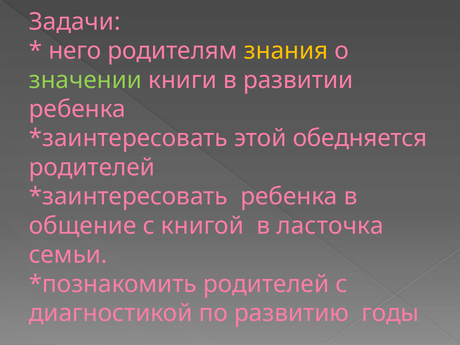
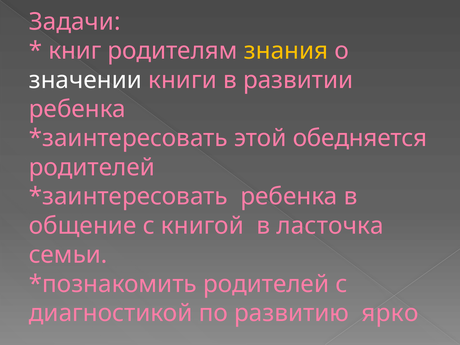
него: него -> книг
значении colour: light green -> white
годы: годы -> ярко
